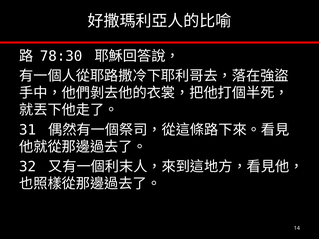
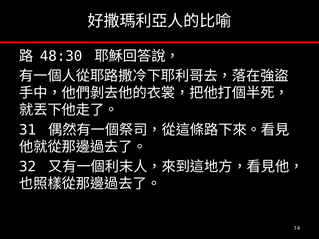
78:30: 78:30 -> 48:30
